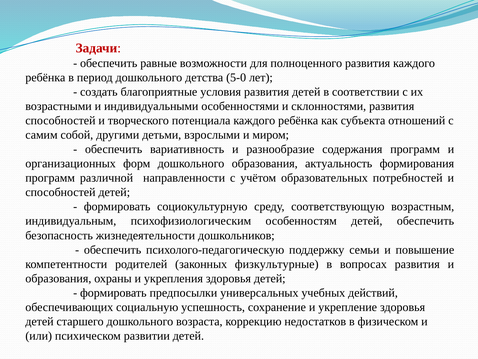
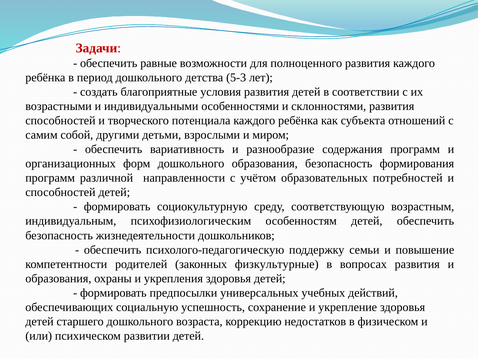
5-0: 5-0 -> 5-3
образования актуальность: актуальность -> безопасность
